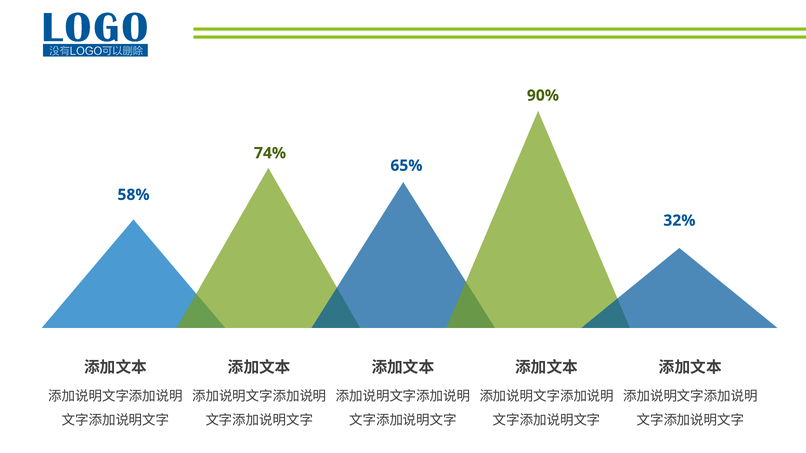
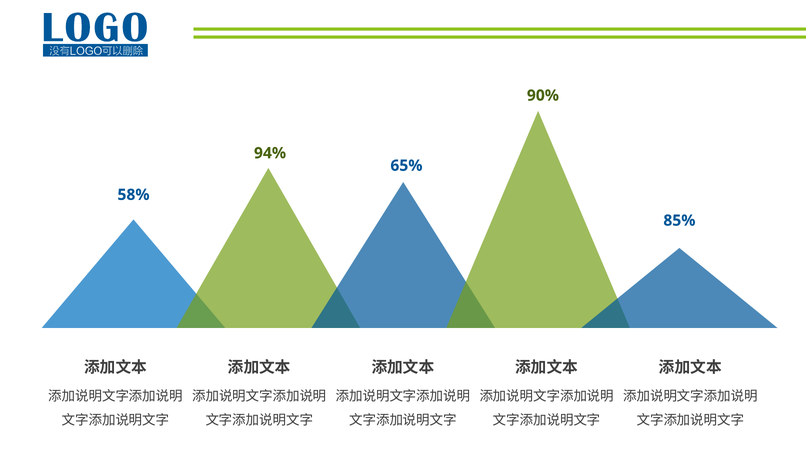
74%: 74% -> 94%
32%: 32% -> 85%
